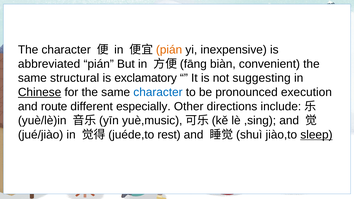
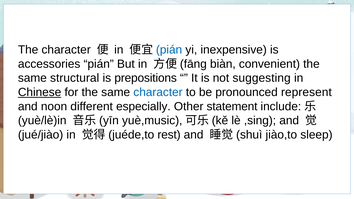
pián at (169, 50) colour: orange -> blue
abbreviated: abbreviated -> accessories
exclamatory: exclamatory -> prepositions
execution: execution -> represent
route: route -> noon
directions: directions -> statement
sleep underline: present -> none
